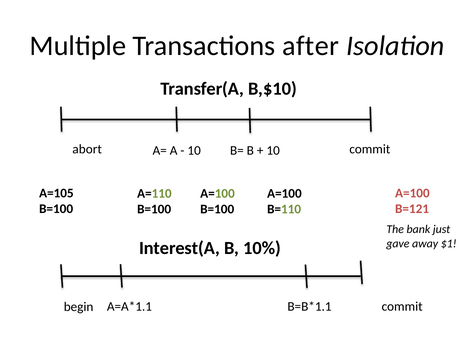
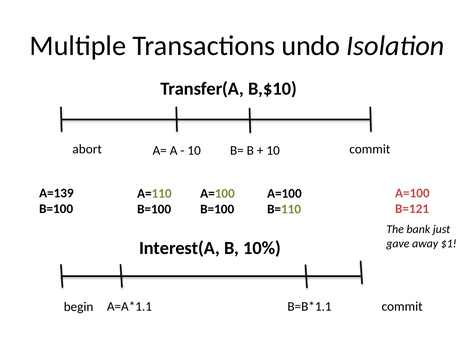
after: after -> undo
A=105: A=105 -> A=139
